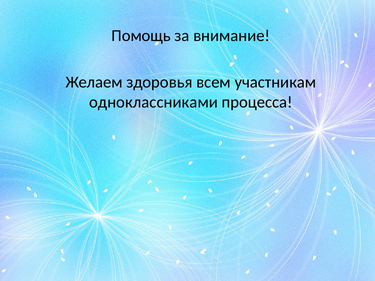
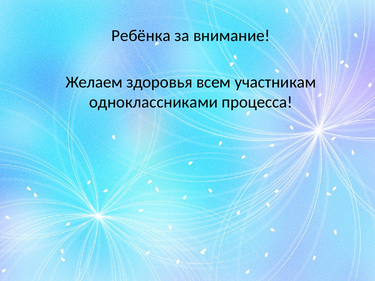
Помощь: Помощь -> Ребёнка
